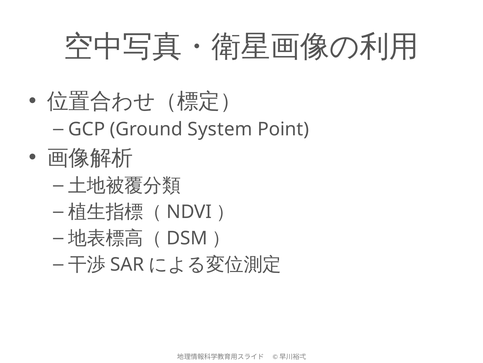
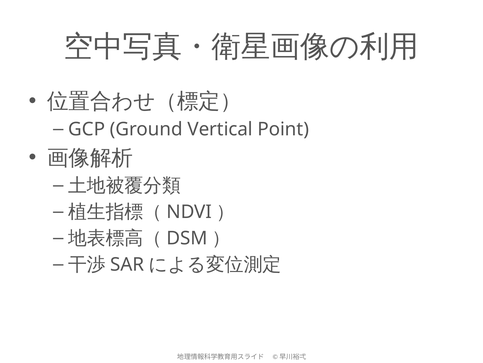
System: System -> Vertical
